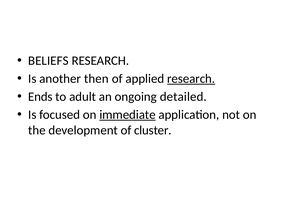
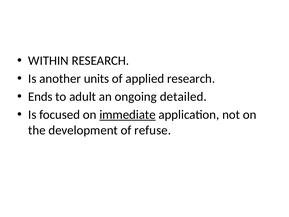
BELIEFS: BELIEFS -> WITHIN
then: then -> units
research at (191, 79) underline: present -> none
cluster: cluster -> refuse
